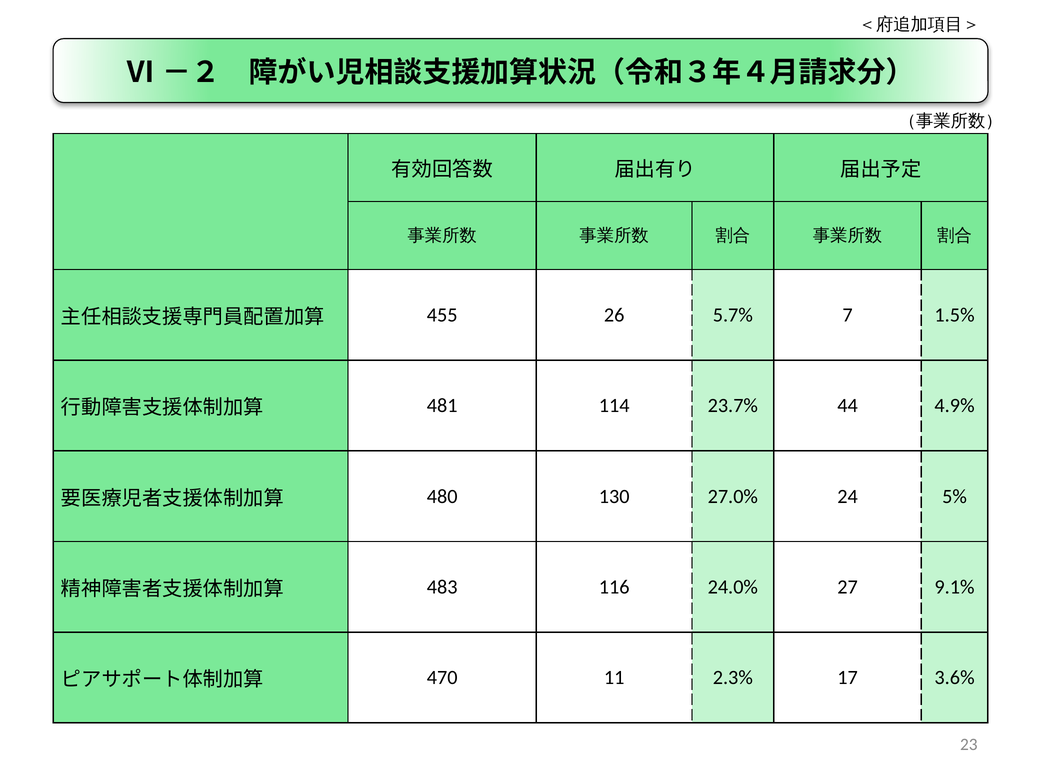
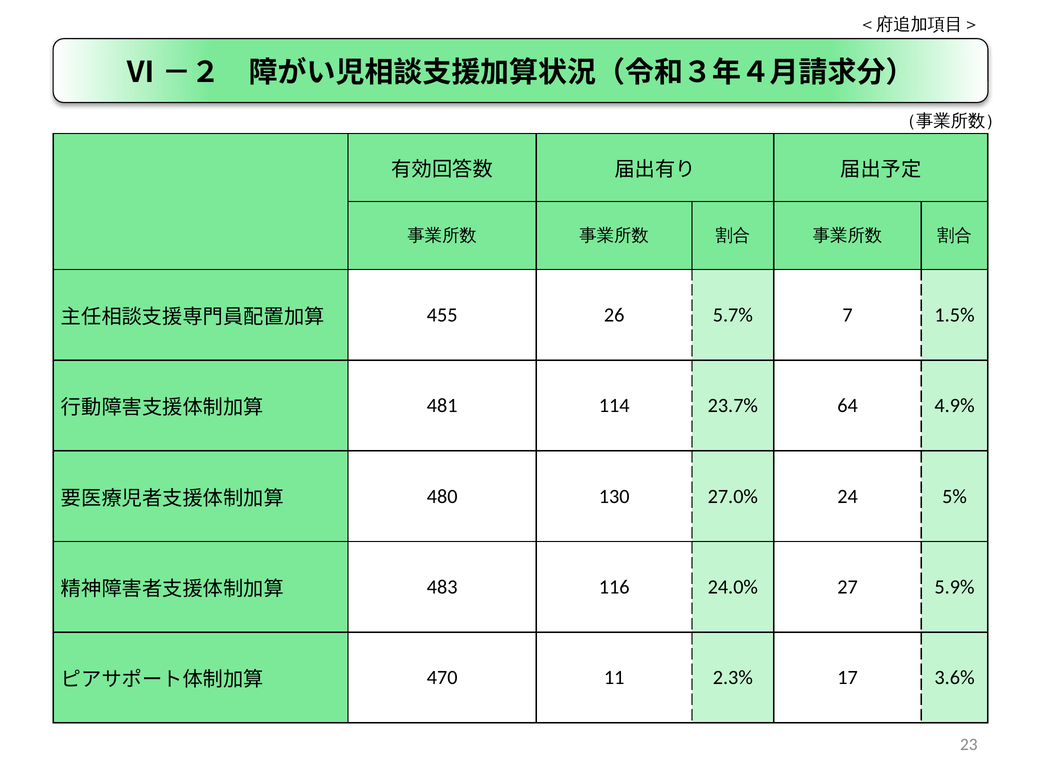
44: 44 -> 64
9.1%: 9.1% -> 5.9%
